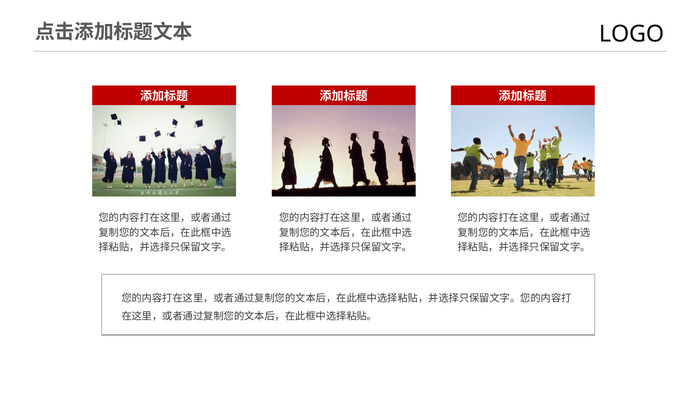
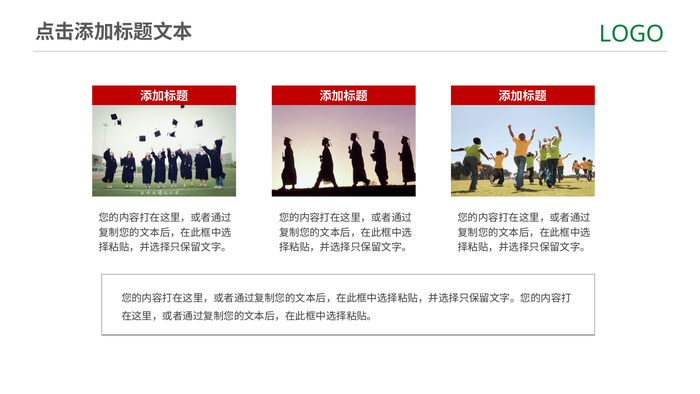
LOGO colour: black -> green
